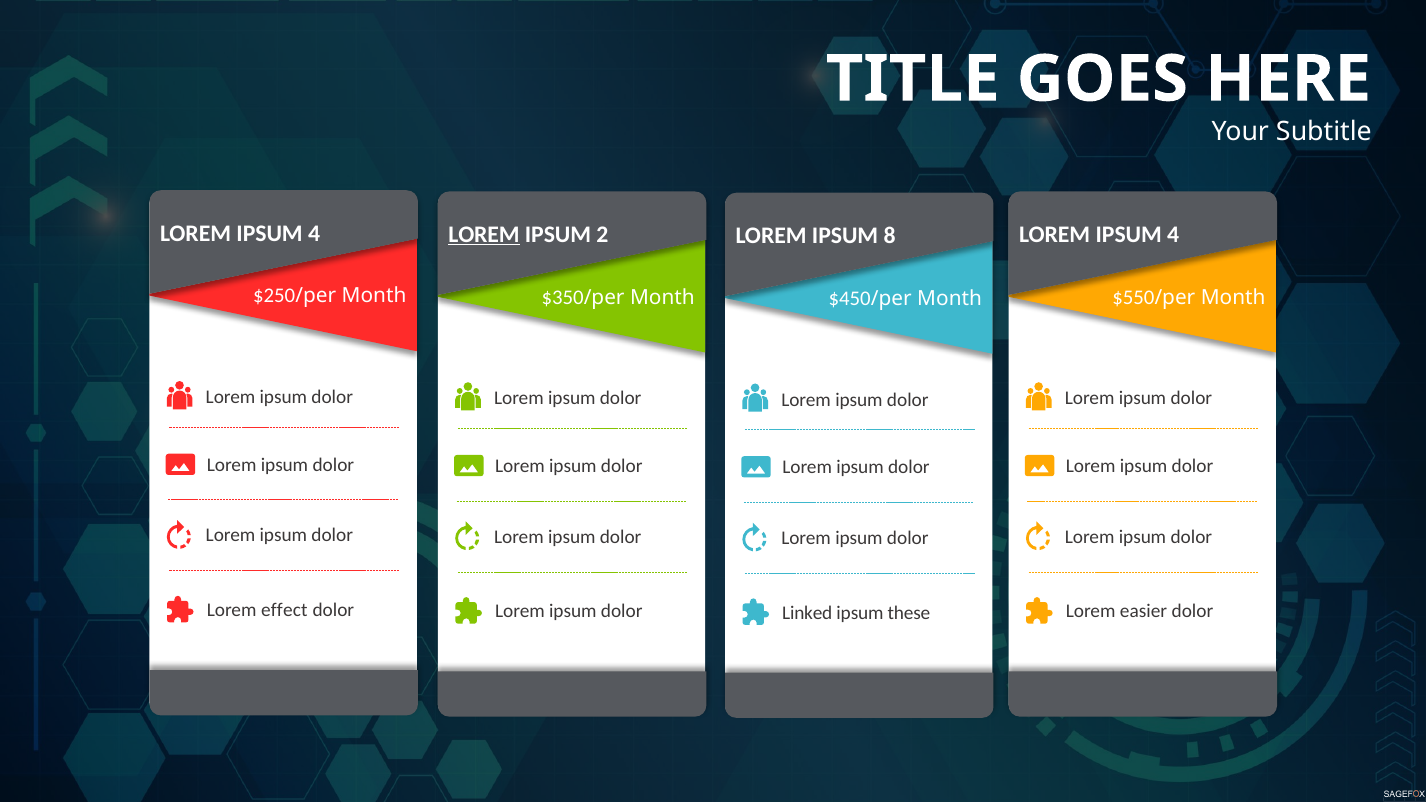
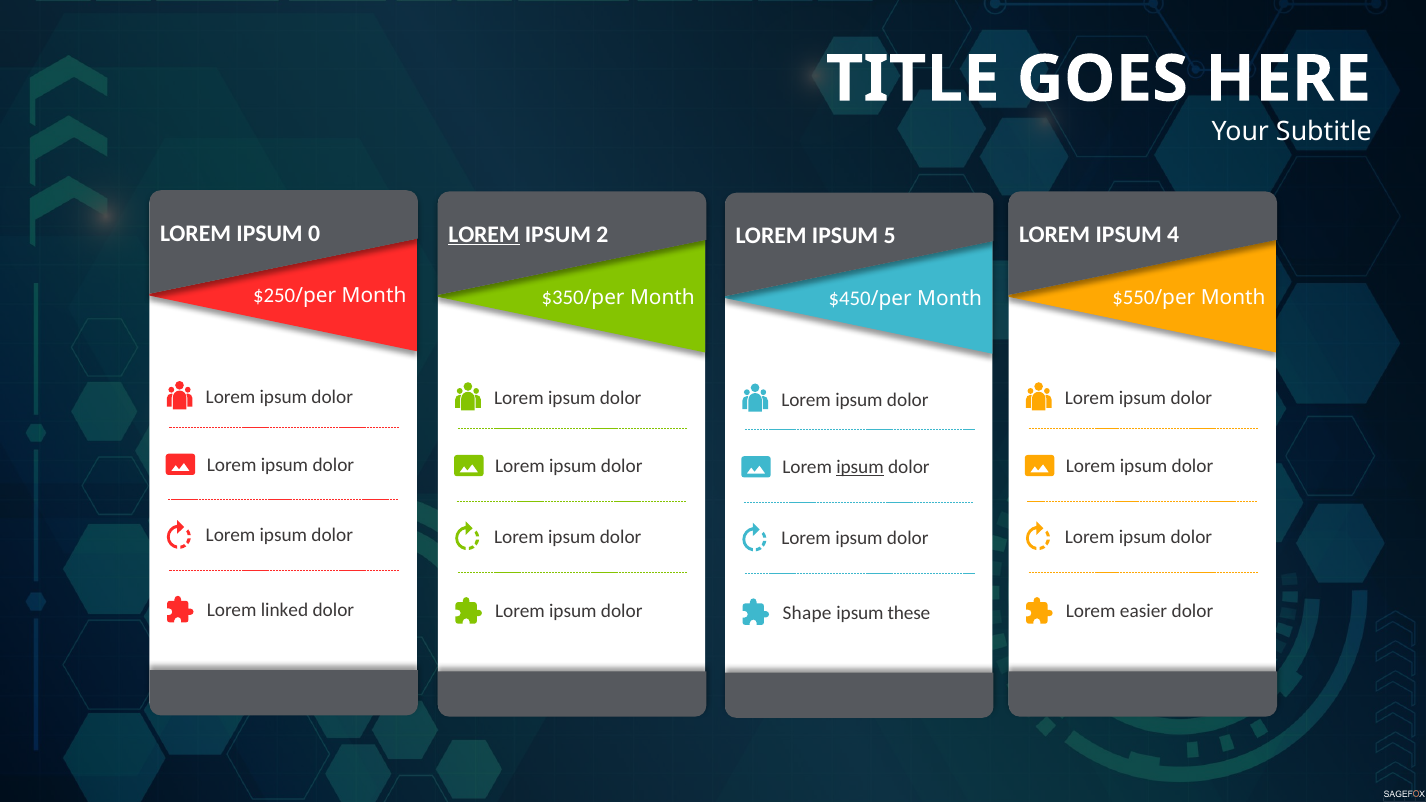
4 at (314, 233): 4 -> 0
8: 8 -> 5
ipsum at (860, 467) underline: none -> present
effect: effect -> linked
Linked: Linked -> Shape
